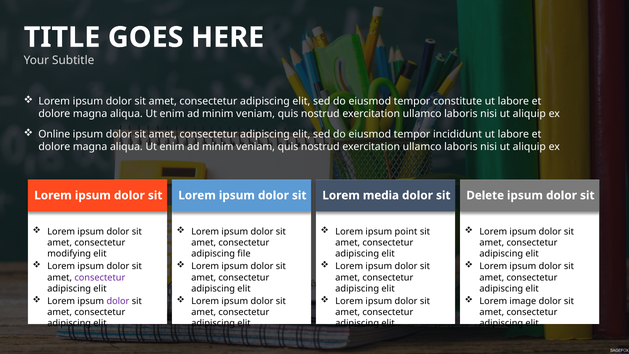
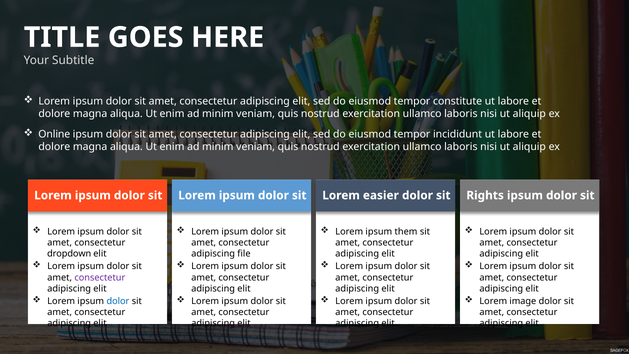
media: media -> easier
Delete: Delete -> Rights
point: point -> them
modifying: modifying -> dropdown
dolor at (118, 301) colour: purple -> blue
